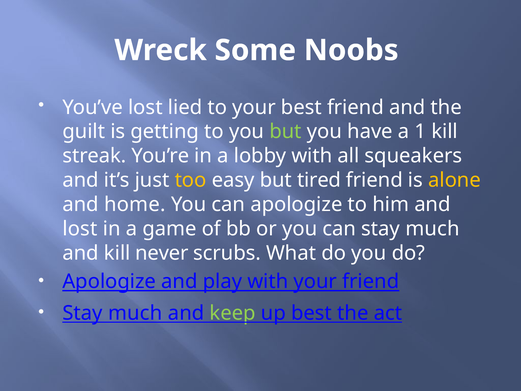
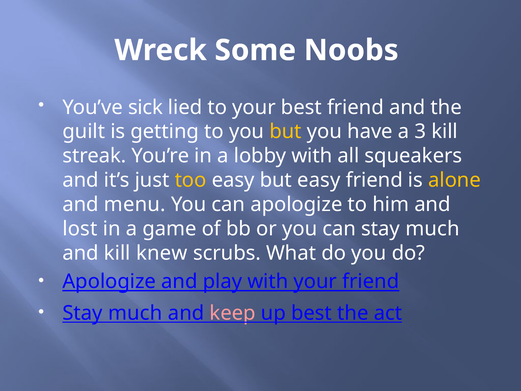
You’ve lost: lost -> sick
but at (286, 132) colour: light green -> yellow
1: 1 -> 3
but tired: tired -> easy
home: home -> menu
never: never -> knew
keep colour: light green -> pink
